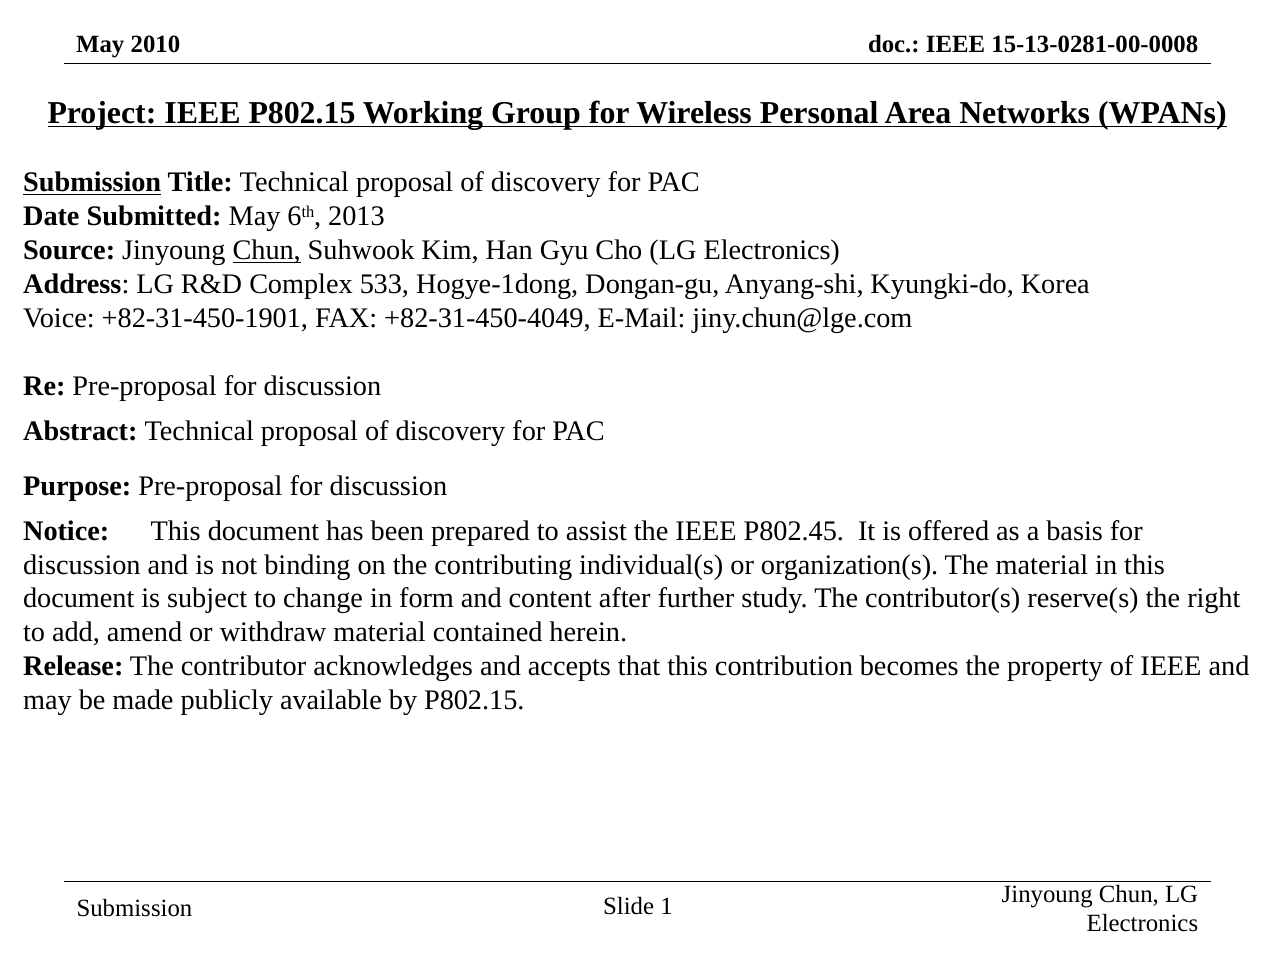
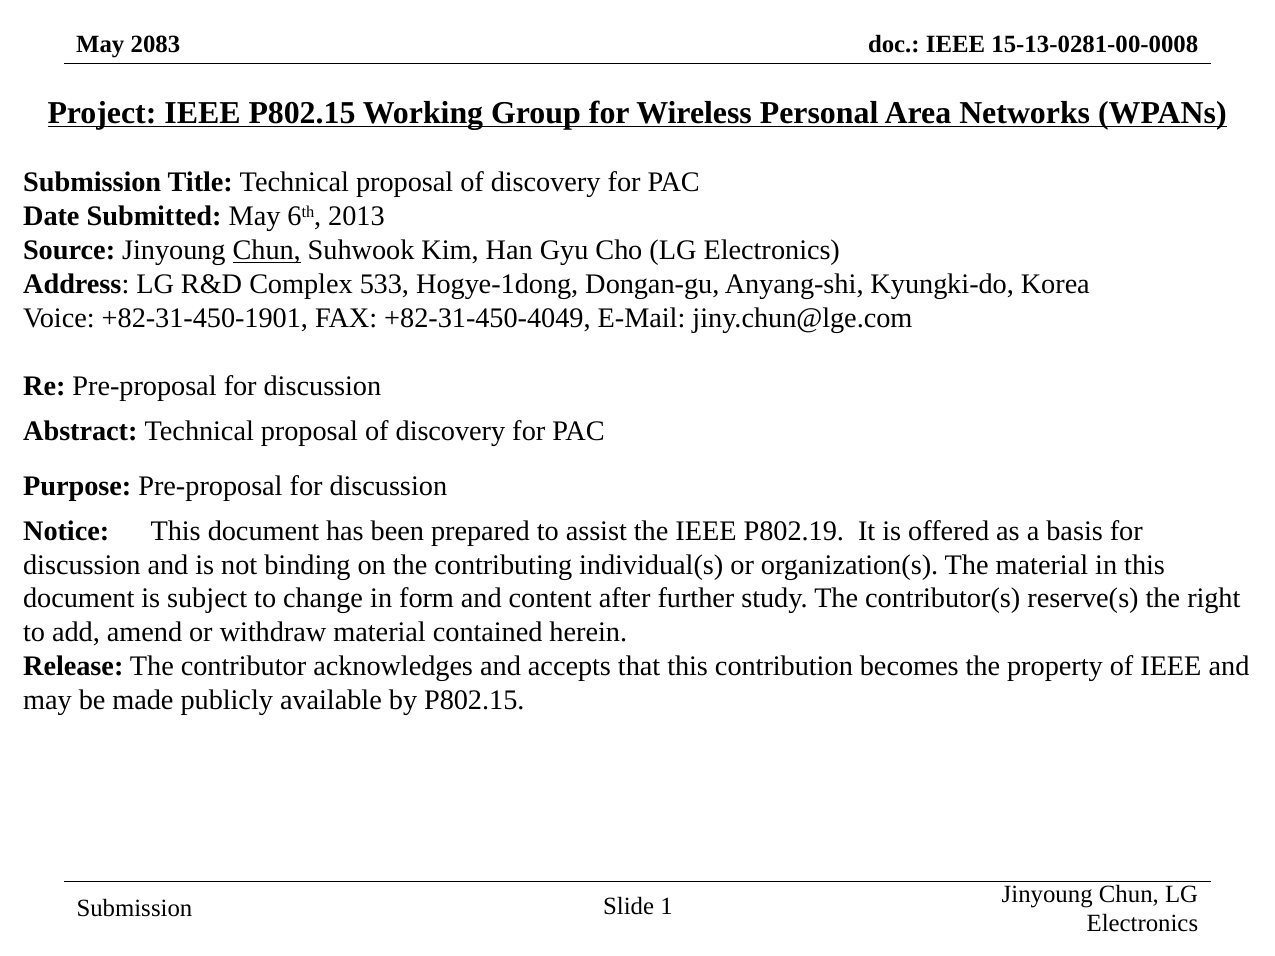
2010: 2010 -> 2083
Submission at (92, 182) underline: present -> none
P802.45: P802.45 -> P802.19
